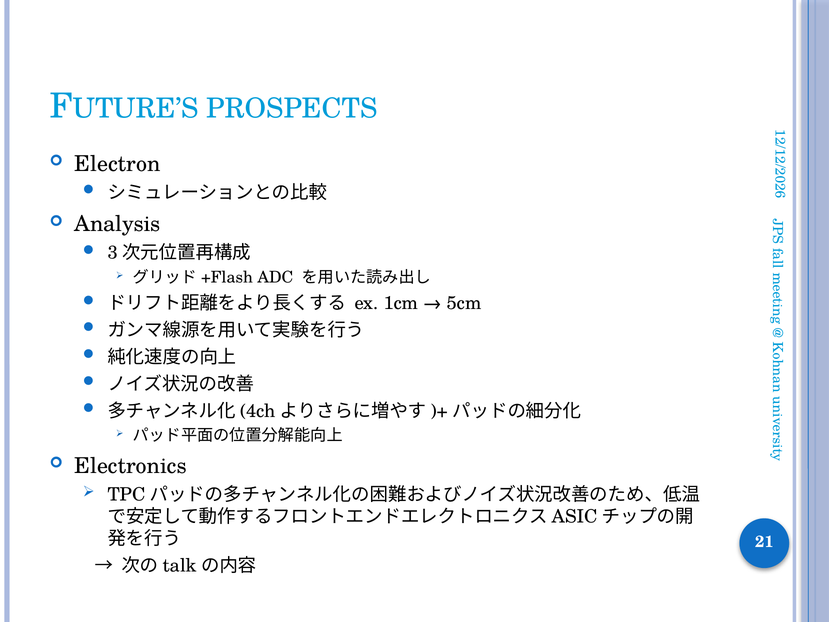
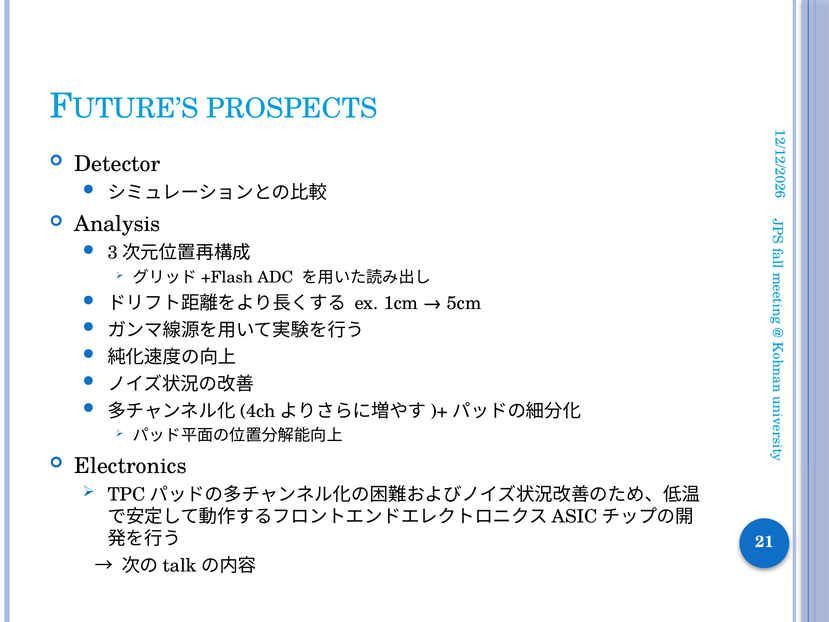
Electron: Electron -> Detector
